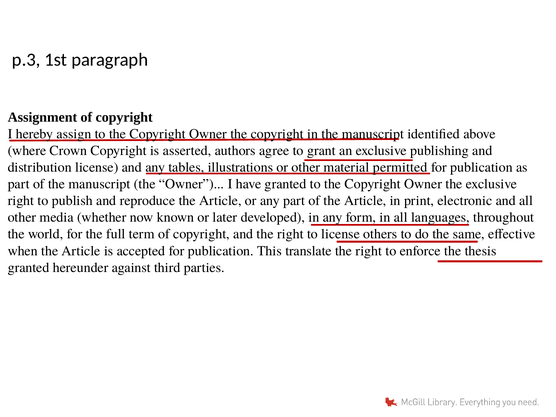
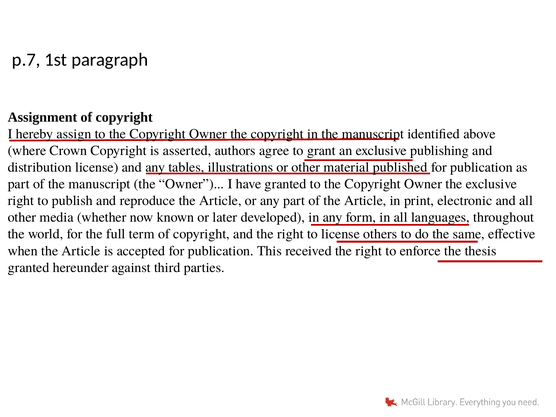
p.3: p.3 -> p.7
permitted: permitted -> published
translate: translate -> received
